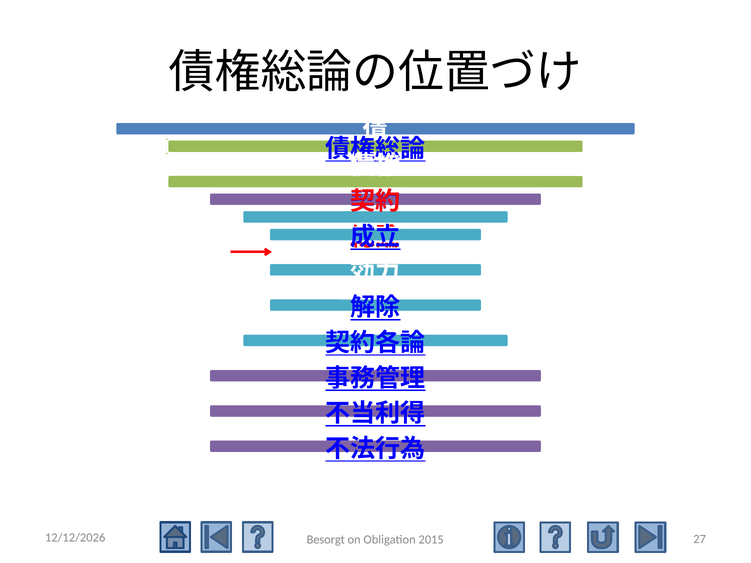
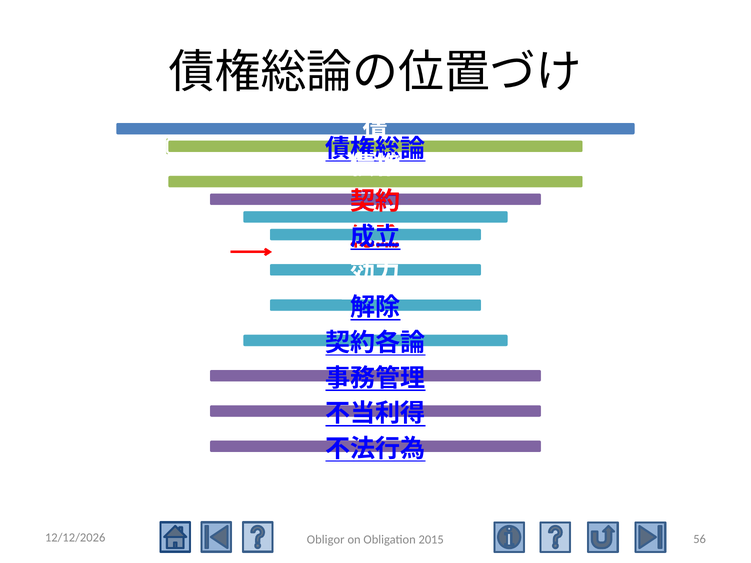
Besorgt: Besorgt -> Obligor
27: 27 -> 56
